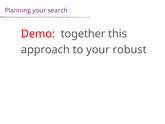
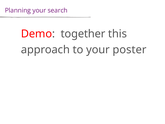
robust: robust -> poster
